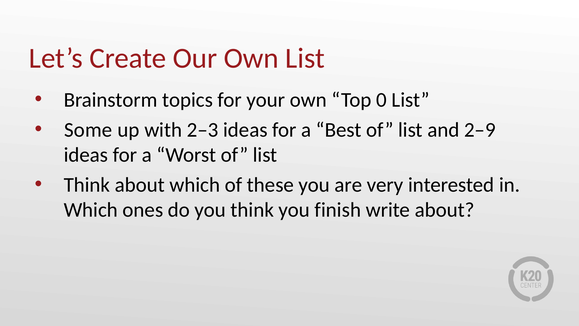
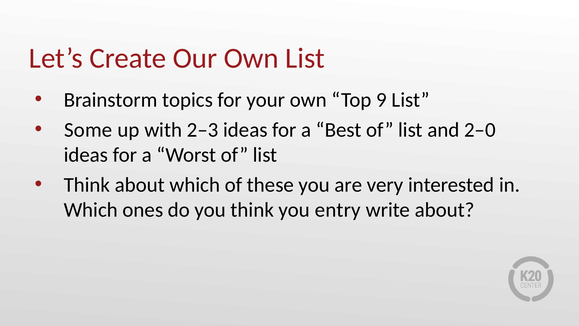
0: 0 -> 9
2–9: 2–9 -> 2–0
finish: finish -> entry
